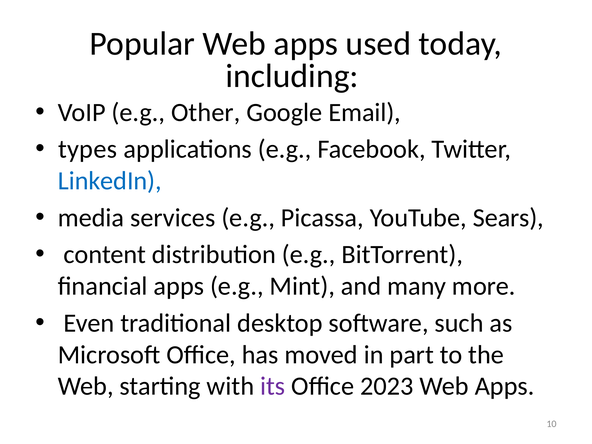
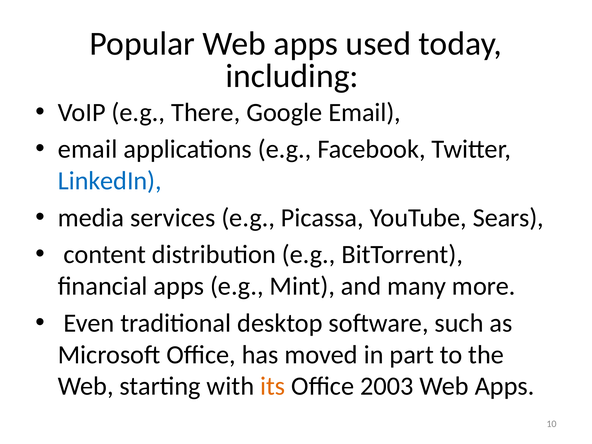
Other: Other -> There
types at (88, 149): types -> email
its colour: purple -> orange
2023: 2023 -> 2003
